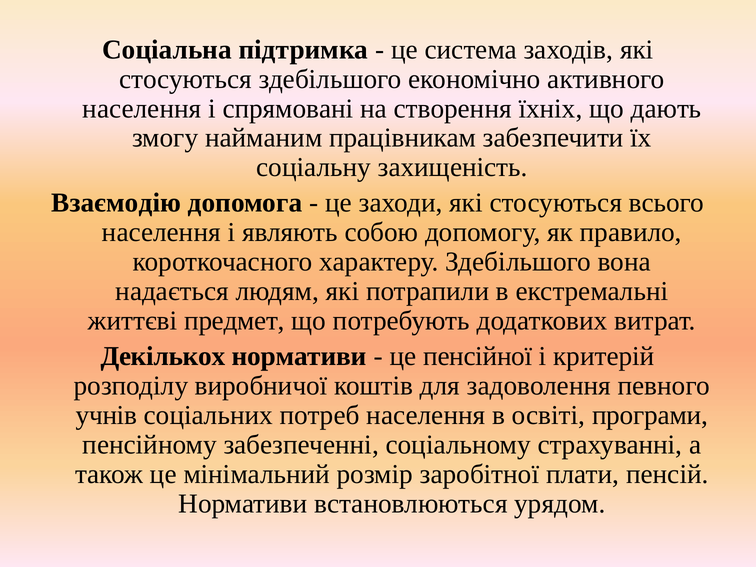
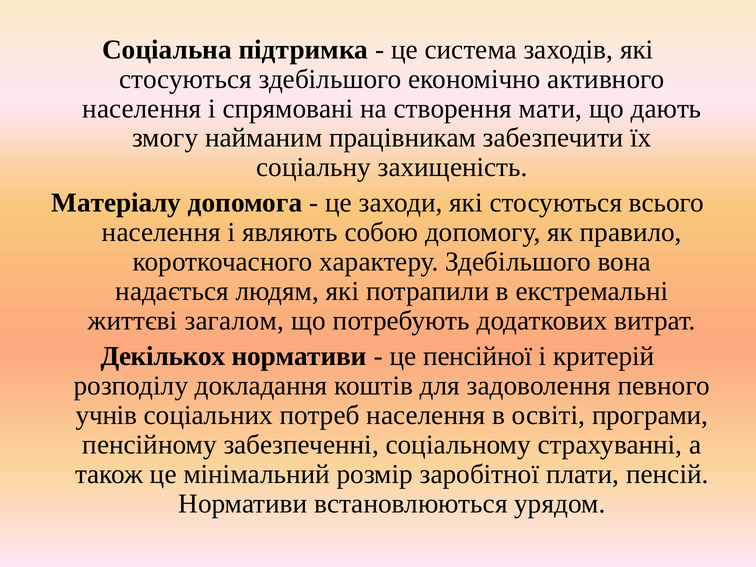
їхніх: їхніх -> мати
Взаємодію: Взаємодію -> Матеріалу
предмет: предмет -> загалом
виробничої: виробничої -> докладання
